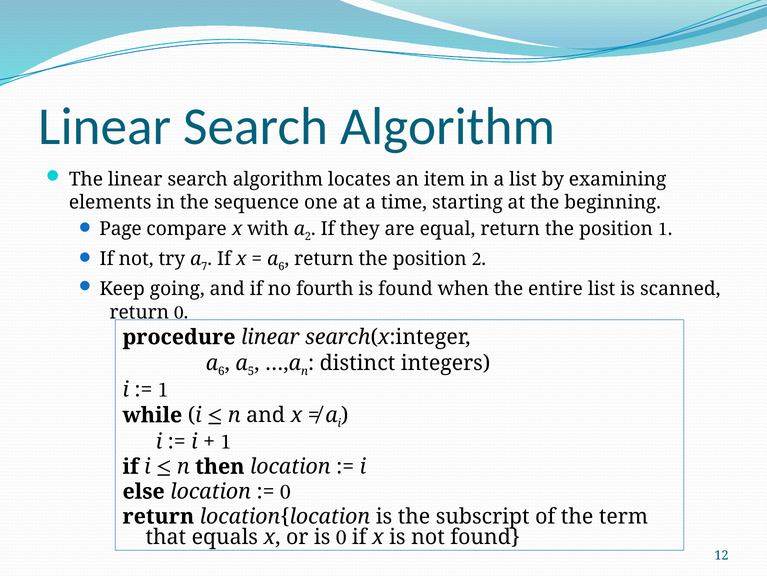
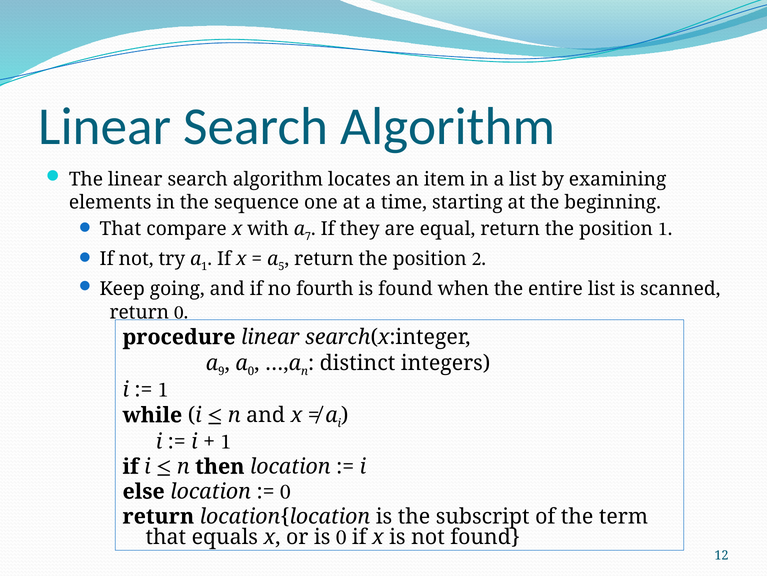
Page at (121, 229): Page -> That
a 2: 2 -> 7
a 7: 7 -> 1
6 at (281, 266): 6 -> 5
6 at (221, 371): 6 -> 9
a 5: 5 -> 0
